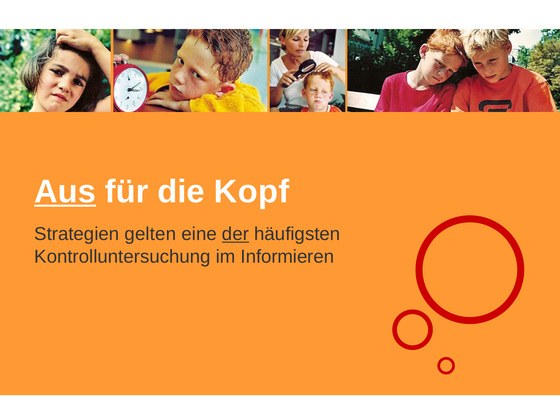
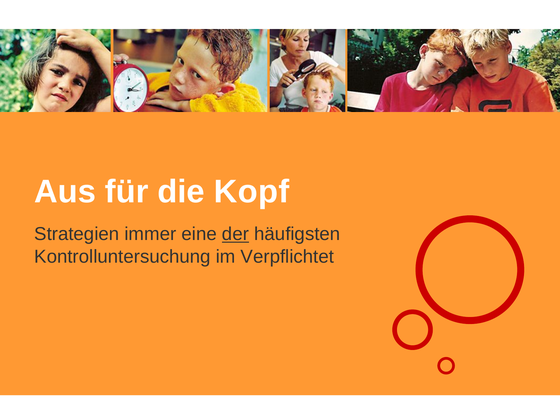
Aus underline: present -> none
gelten: gelten -> immer
Informieren: Informieren -> Verpflichtet
